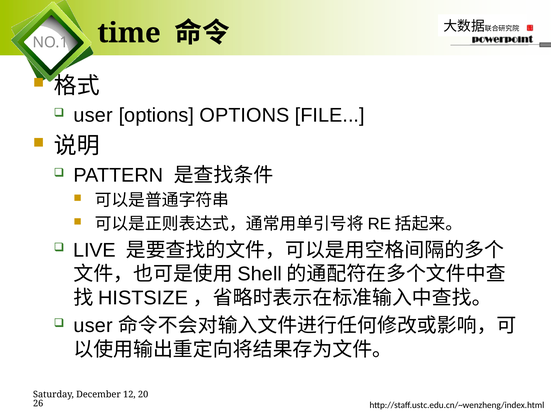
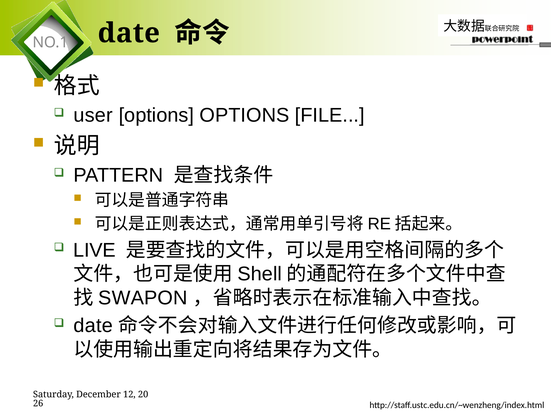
time at (129, 33): time -> date
HISTSIZE: HISTSIZE -> SWAPON
user at (93, 326): user -> date
